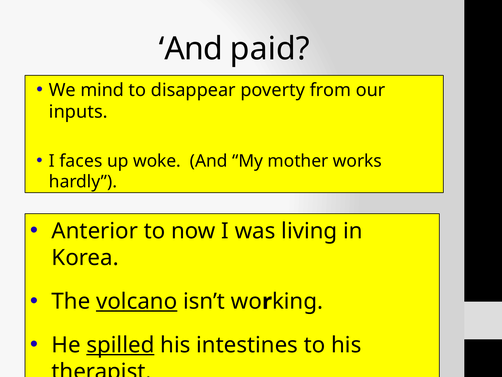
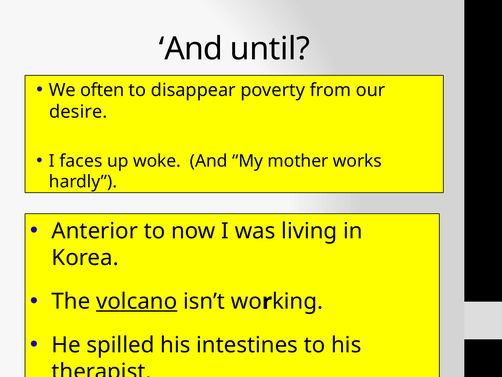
paid: paid -> until
mind: mind -> often
inputs: inputs -> desire
spilled underline: present -> none
